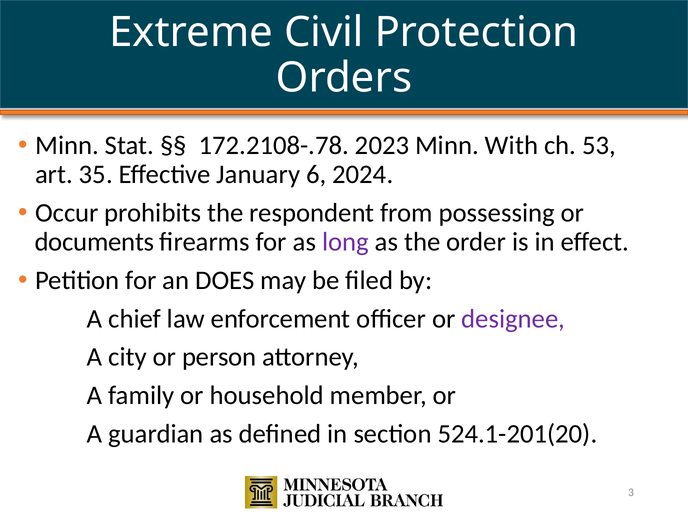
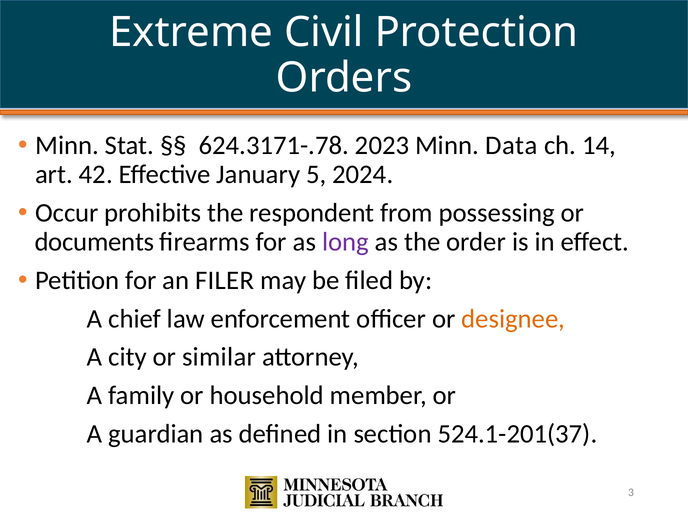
172.2108-.78: 172.2108-.78 -> 624.3171-.78
With: With -> Data
53: 53 -> 14
35: 35 -> 42
6: 6 -> 5
DOES: DOES -> FILER
designee colour: purple -> orange
person: person -> similar
524.1-201(20: 524.1-201(20 -> 524.1-201(37
